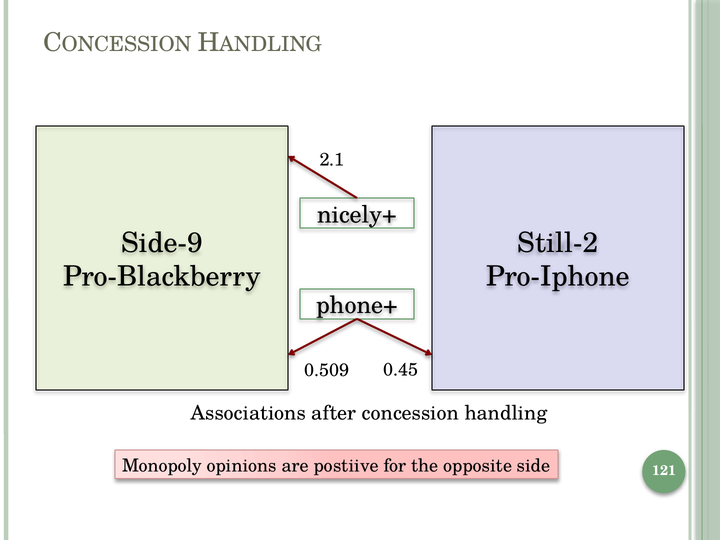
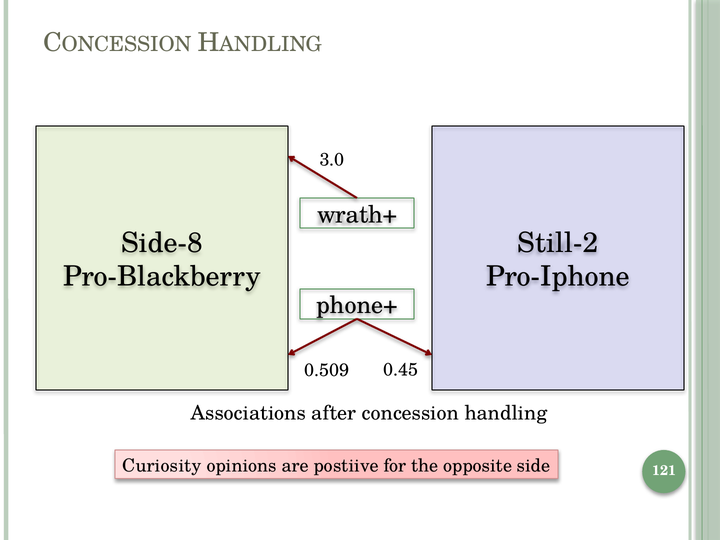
2.1: 2.1 -> 3.0
nicely+: nicely+ -> wrath+
Side-9: Side-9 -> Side-8
Monopoly: Monopoly -> Curiosity
